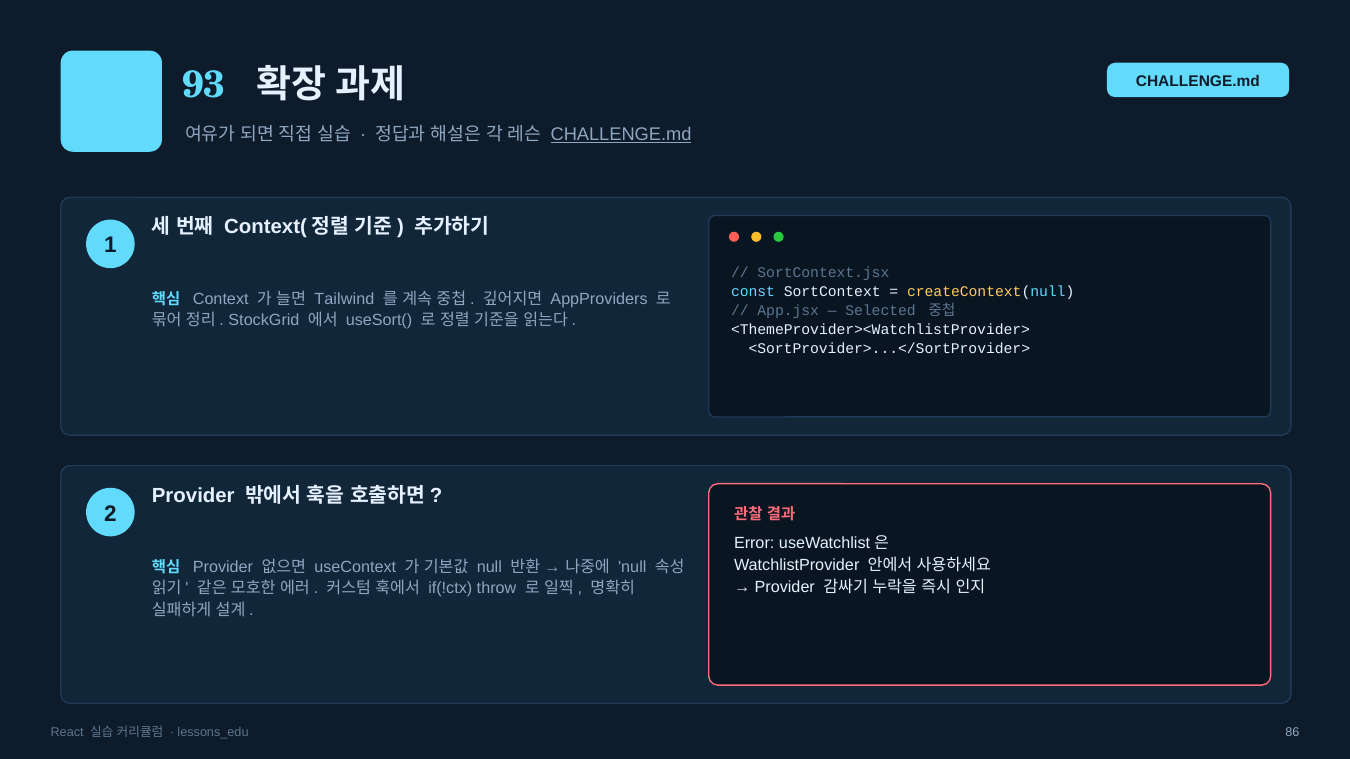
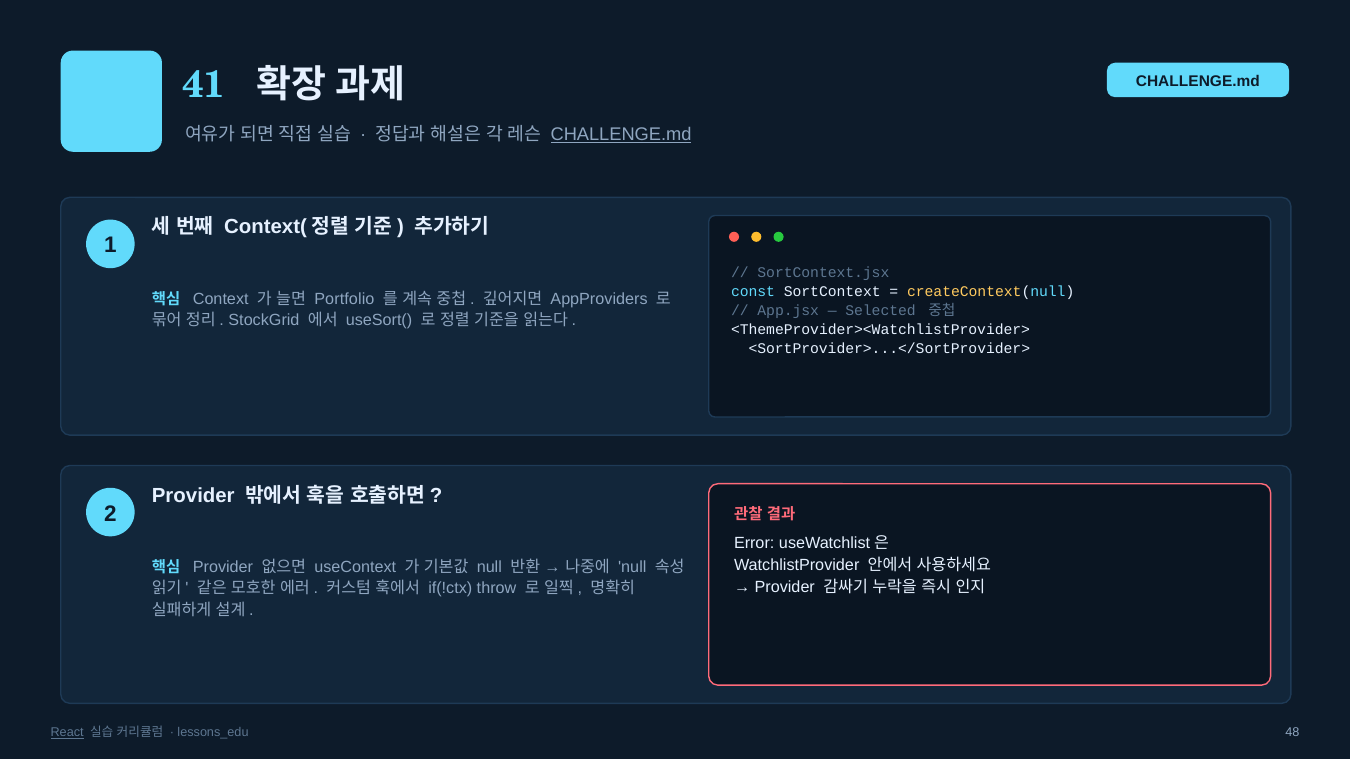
93: 93 -> 41
Tailwind: Tailwind -> Portfolio
React underline: none -> present
86: 86 -> 48
